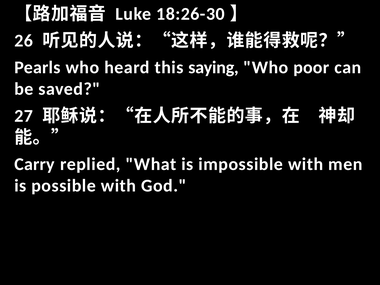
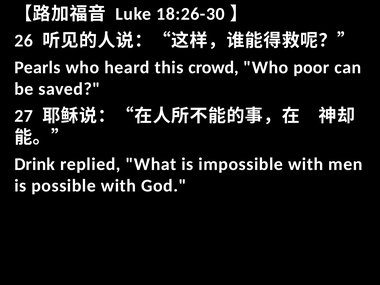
saying: saying -> crowd
Carry: Carry -> Drink
